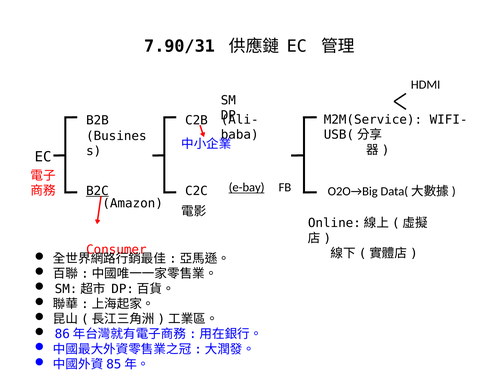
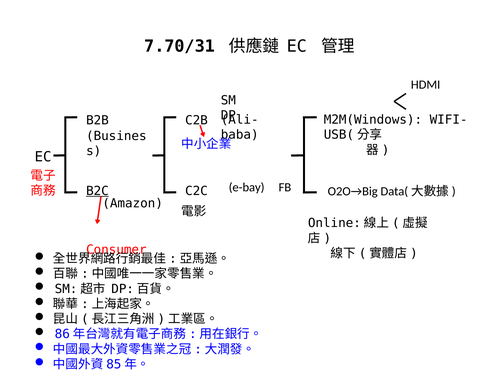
7.90/31: 7.90/31 -> 7.70/31
M2M(Service: M2M(Service -> M2M(Windows
e-bay underline: present -> none
